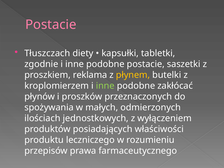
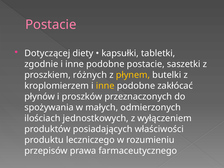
Tłuszczach: Tłuszczach -> Dotyczącej
reklama: reklama -> różnych
inne at (105, 86) colour: light green -> yellow
